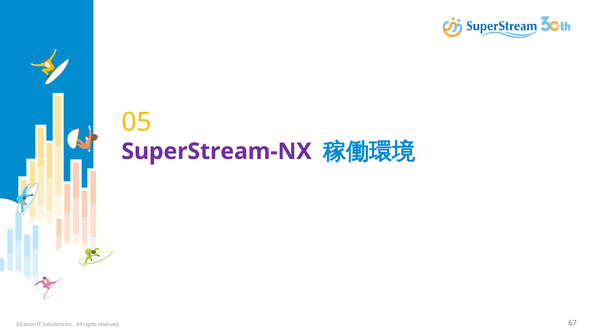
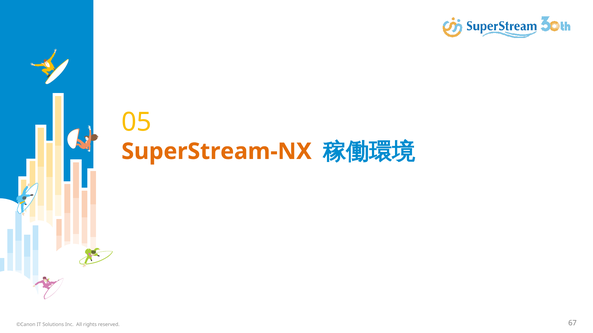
SuperStream-NX colour: purple -> orange
